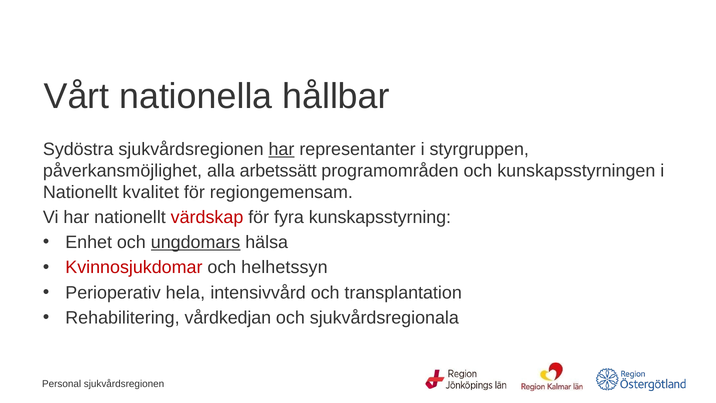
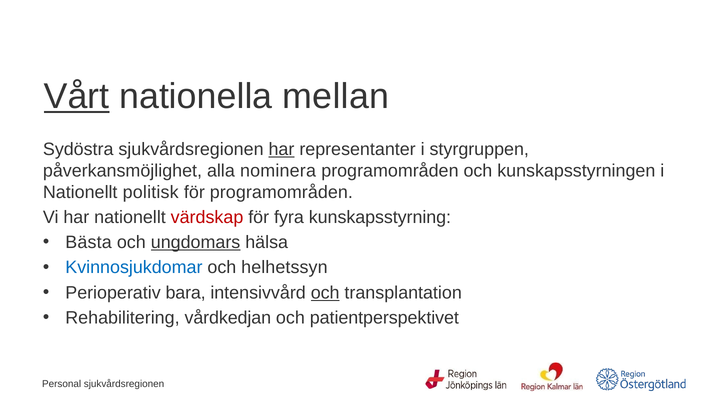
Vårt underline: none -> present
hållbar: hållbar -> mellan
arbetssätt: arbetssätt -> nominera
kvalitet: kvalitet -> politisk
för regiongemensam: regiongemensam -> programområden
Enhet: Enhet -> Bästa
Kvinnosjukdomar colour: red -> blue
hela: hela -> bara
och at (325, 292) underline: none -> present
sjukvårdsregionala: sjukvårdsregionala -> patientperspektivet
